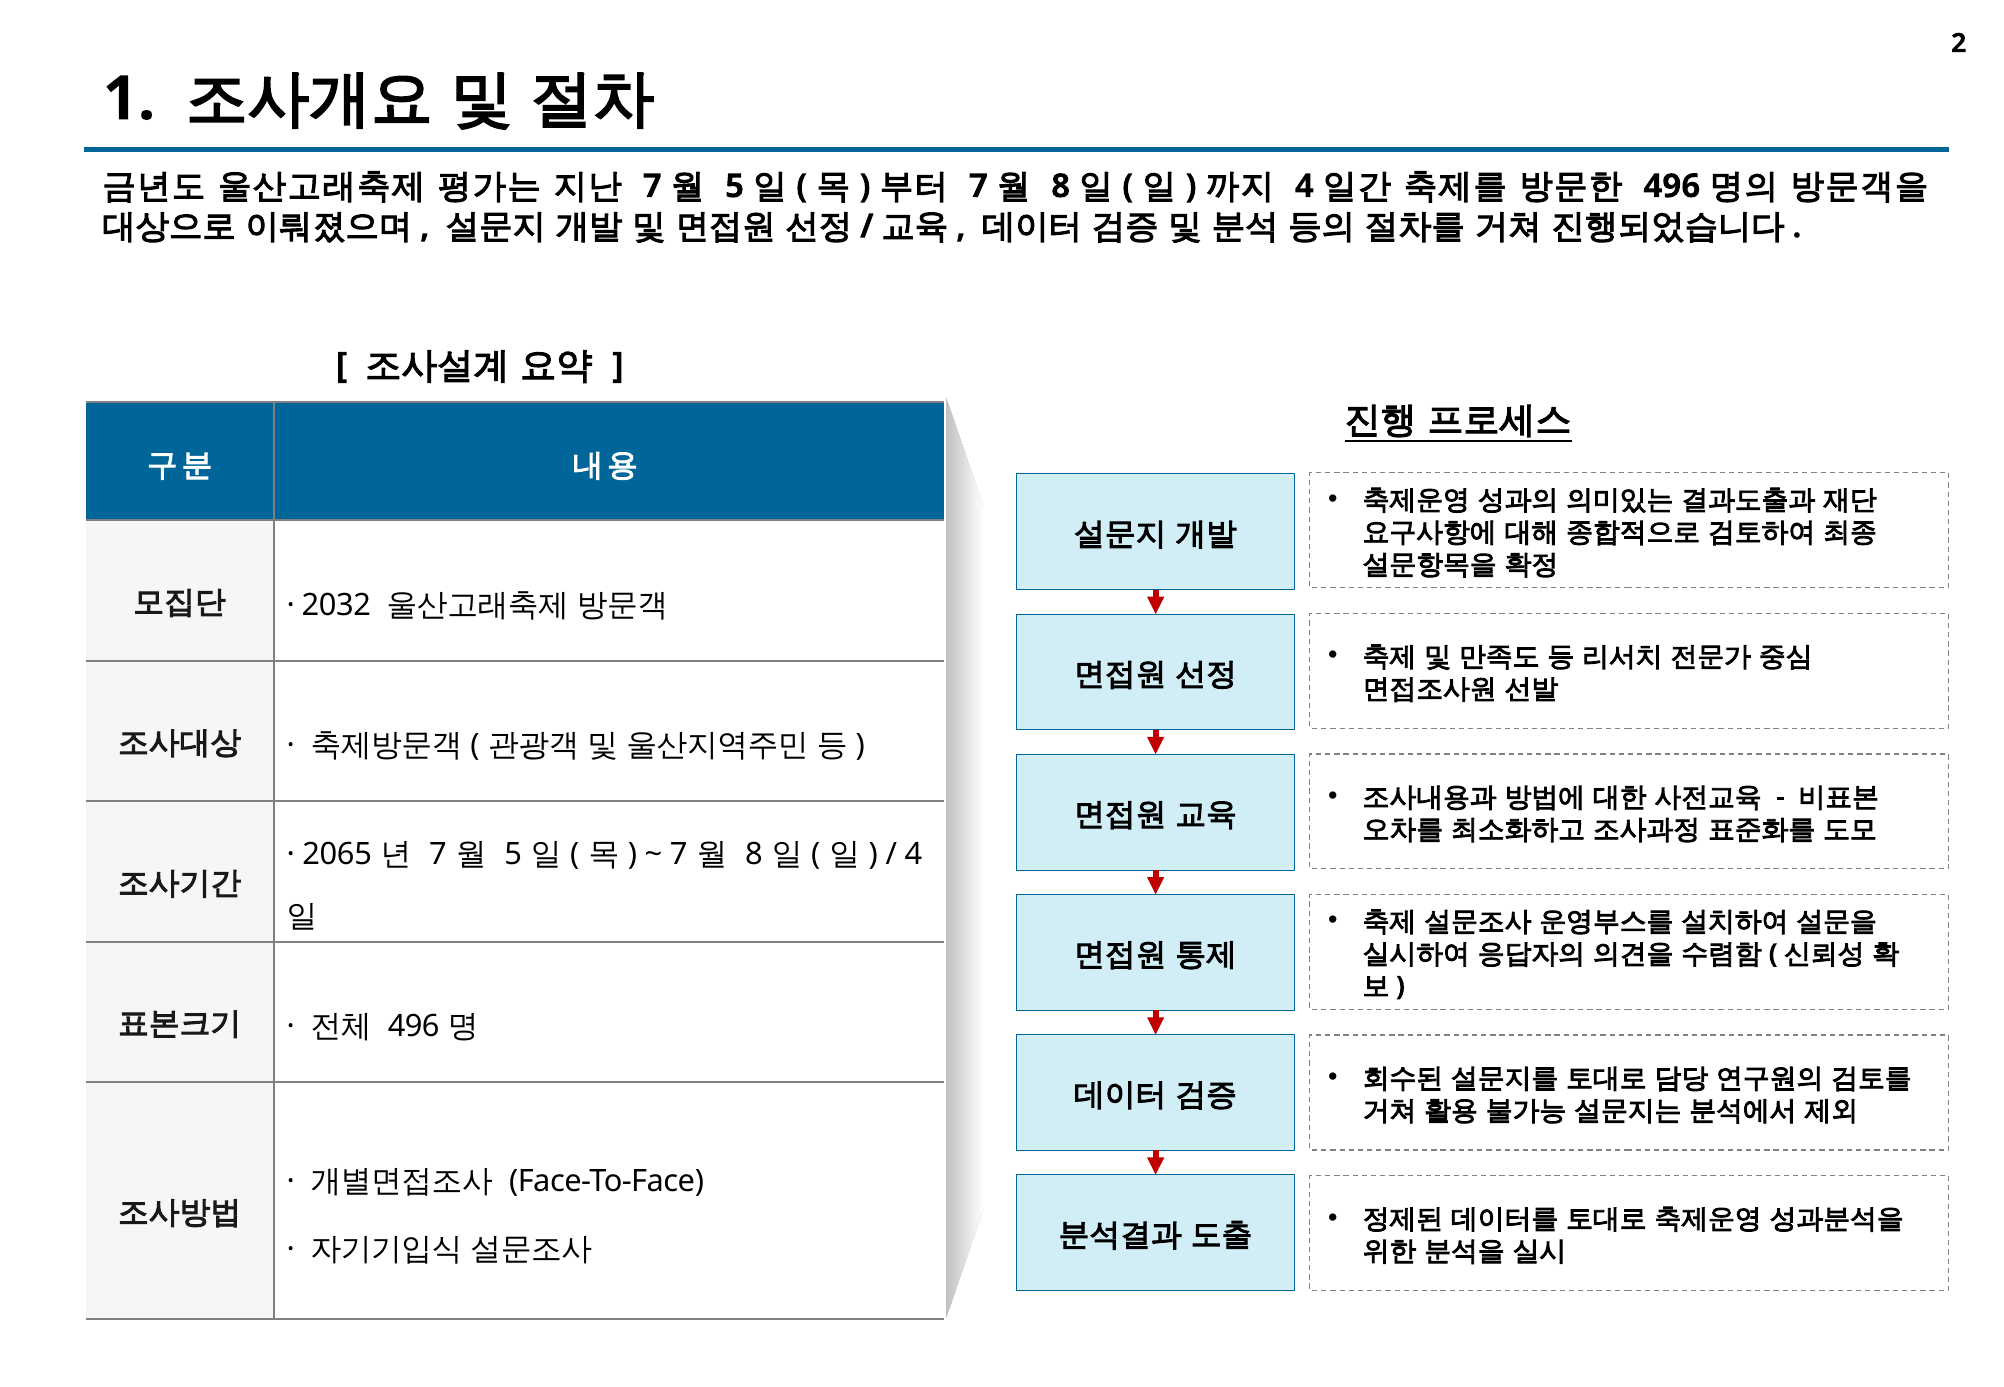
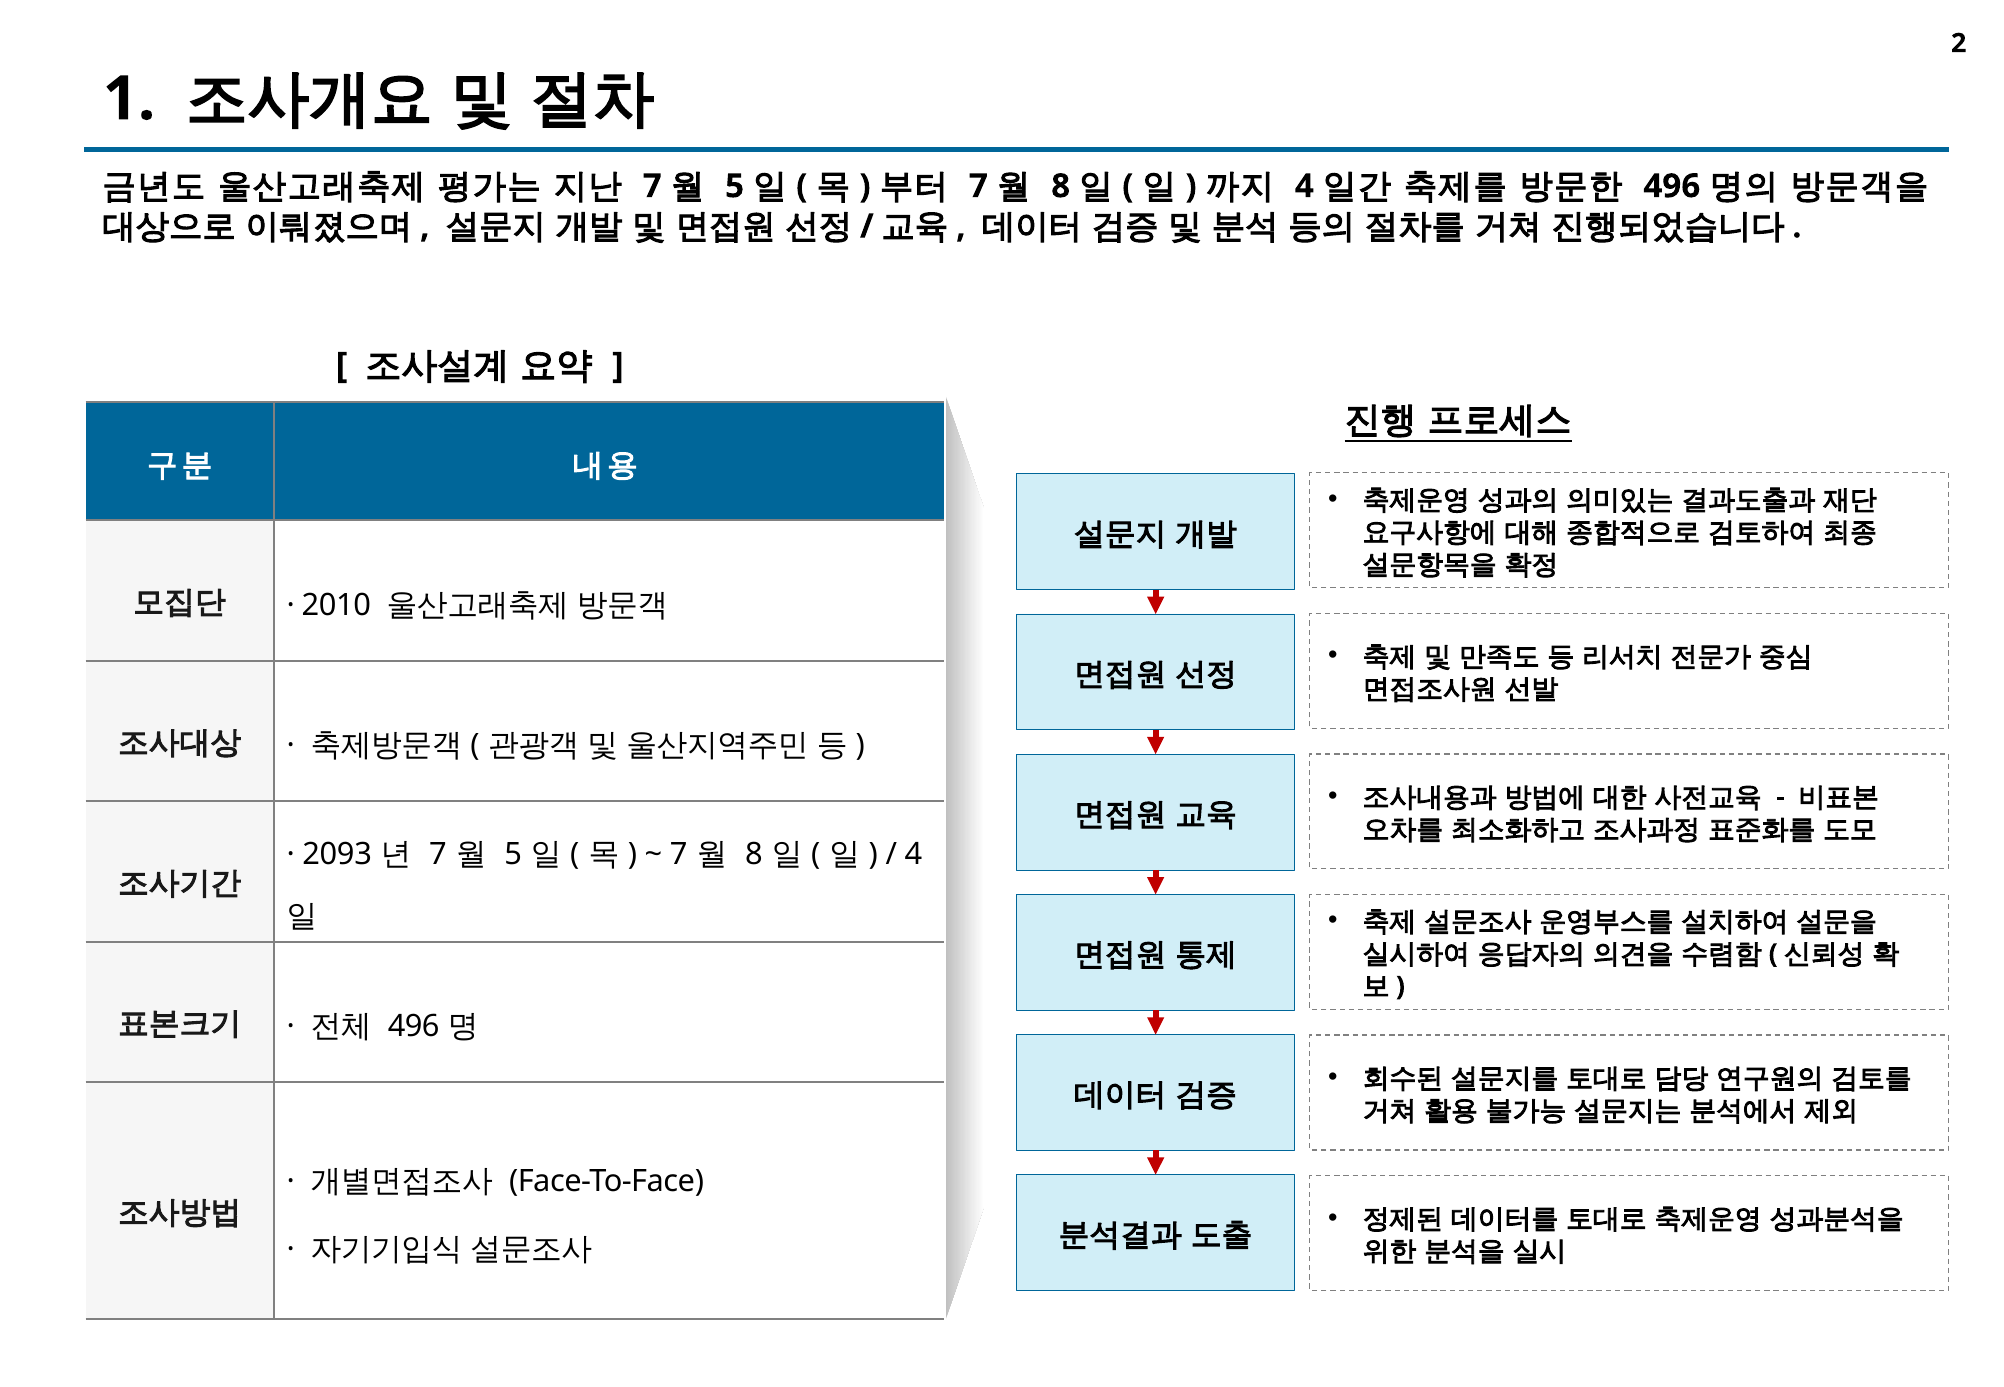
2032: 2032 -> 2010
2065: 2065 -> 2093
